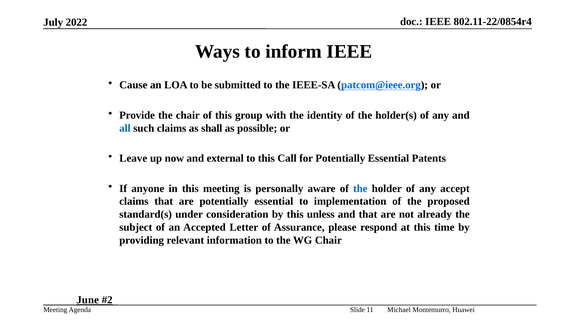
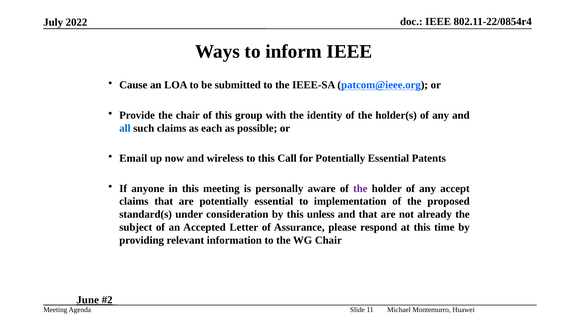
shall: shall -> each
Leave: Leave -> Email
external: external -> wireless
the at (360, 189) colour: blue -> purple
